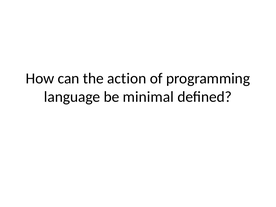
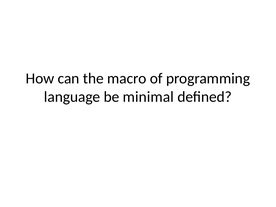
action: action -> macro
